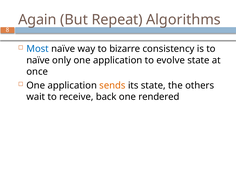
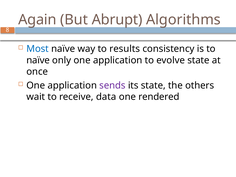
Repeat: Repeat -> Abrupt
bizarre: bizarre -> results
sends colour: orange -> purple
back: back -> data
